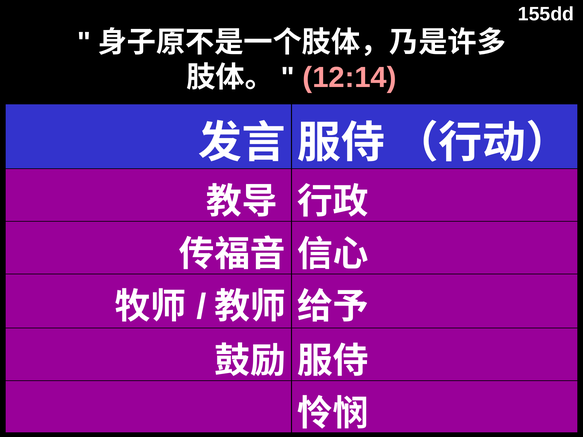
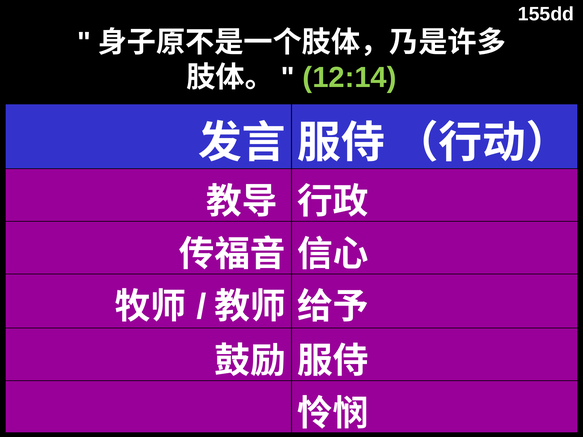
12:14 colour: pink -> light green
